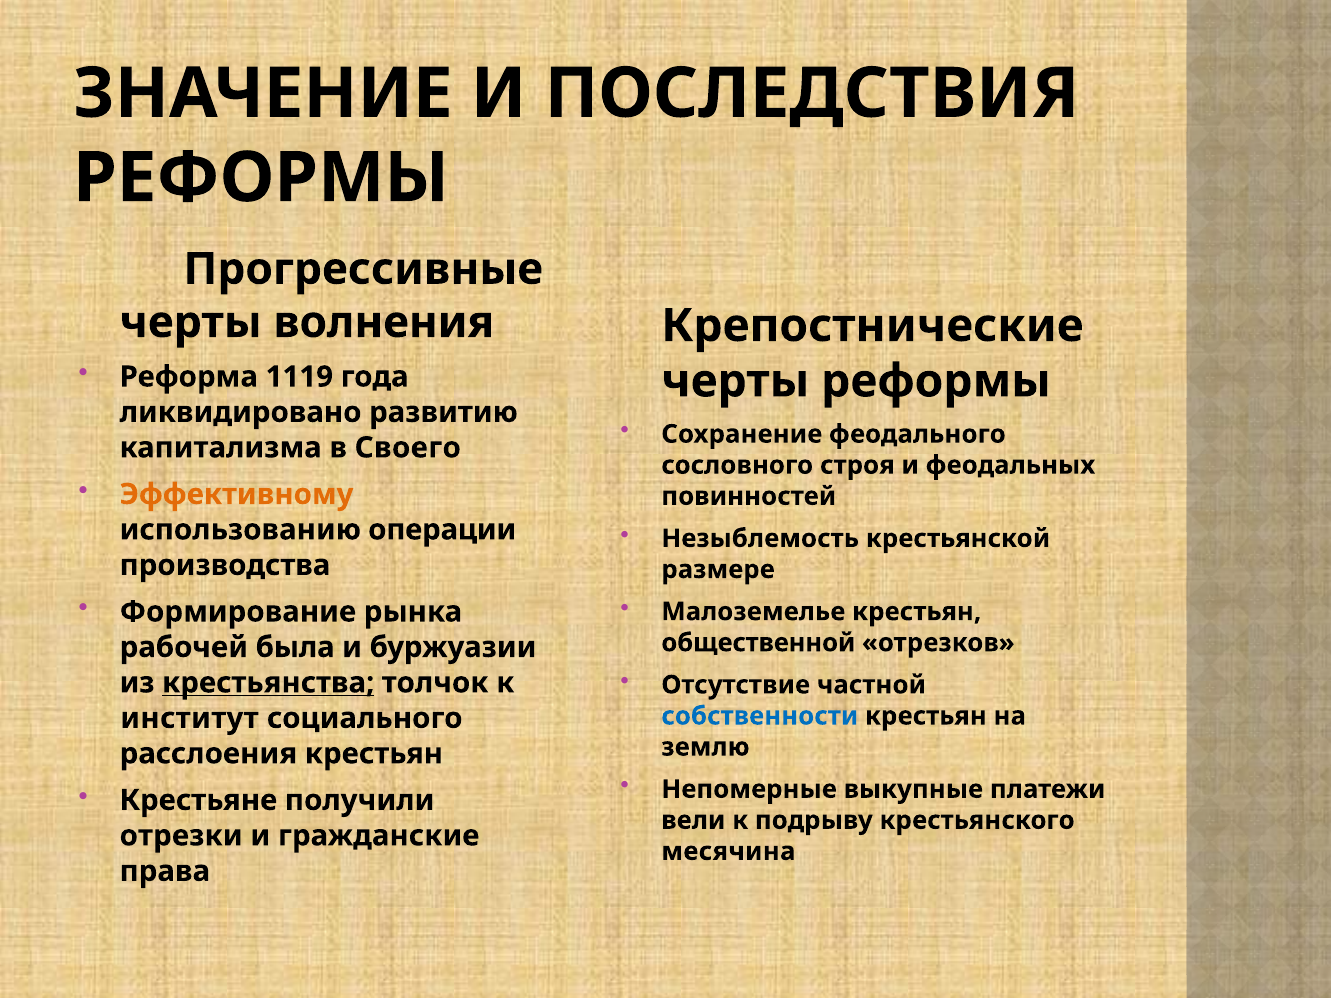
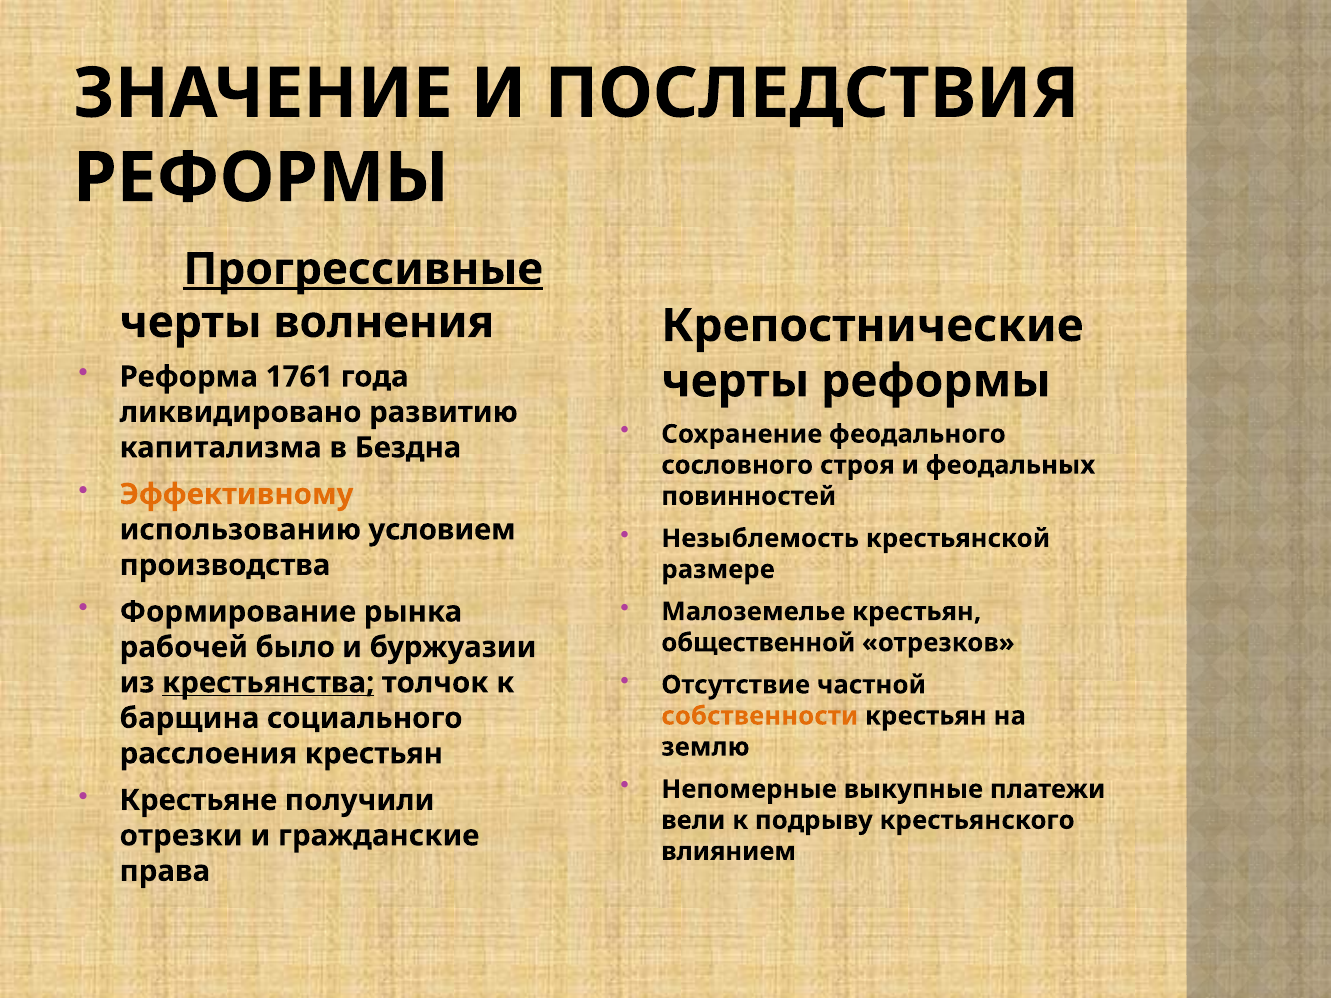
Прогрессивные underline: none -> present
1119: 1119 -> 1761
Своего: Своего -> Бездна
операции: операции -> условием
была: была -> было
собственности colour: blue -> orange
институт: институт -> барщина
месячина: месячина -> влиянием
